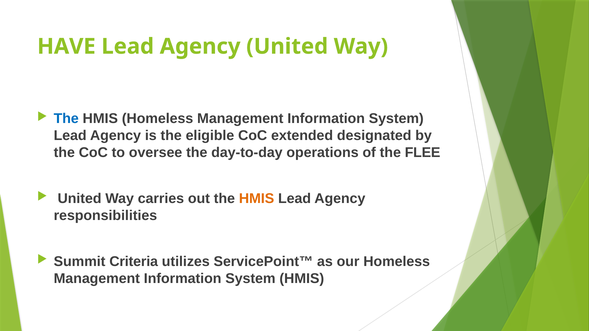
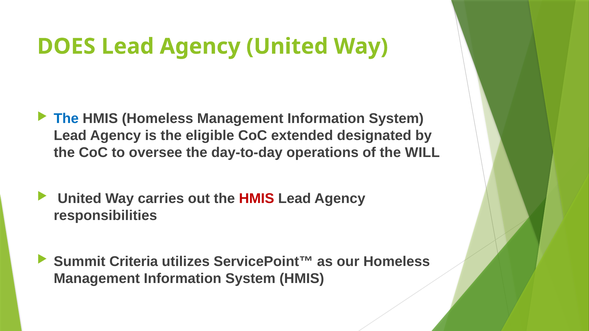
HAVE: HAVE -> DOES
FLEE: FLEE -> WILL
HMIS at (257, 199) colour: orange -> red
